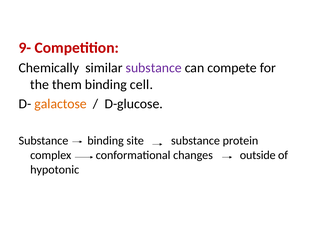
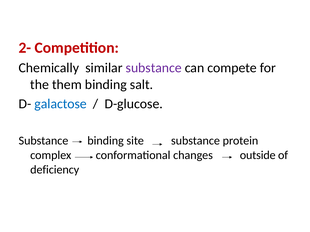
9-: 9- -> 2-
cell: cell -> salt
galactose colour: orange -> blue
hypotonic: hypotonic -> deficiency
